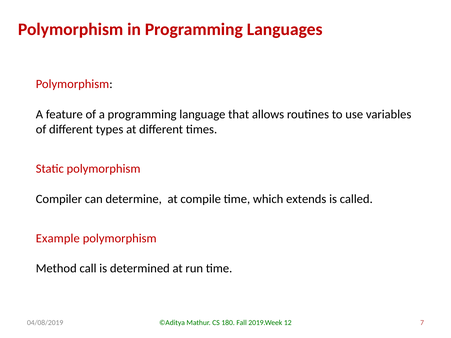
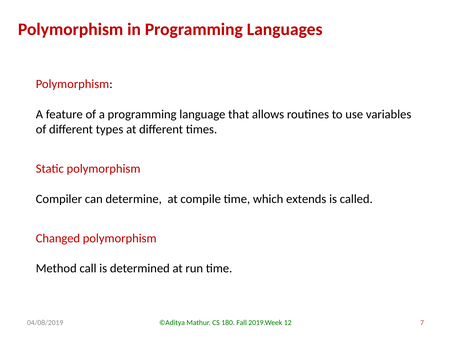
Example: Example -> Changed
